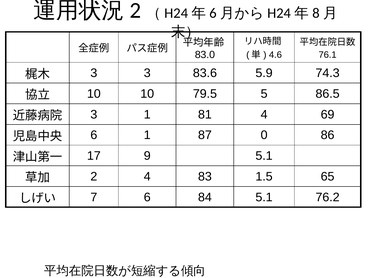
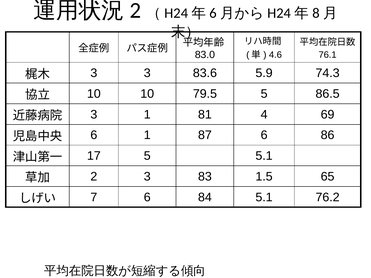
87 0: 0 -> 6
17 9: 9 -> 5
2 4: 4 -> 3
